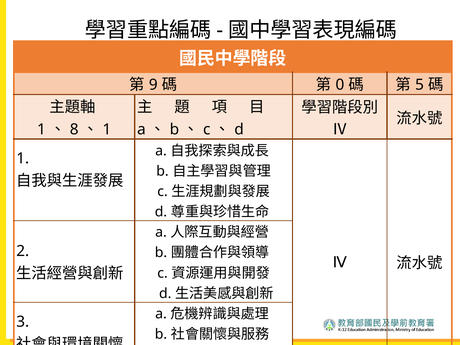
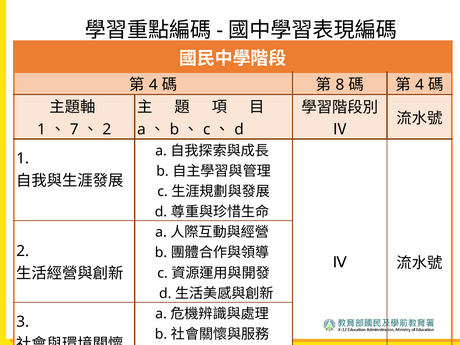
9 at (153, 85): 9 -> 4
0: 0 -> 8
5 at (420, 85): 5 -> 4
8: 8 -> 7
1 at (107, 129): 1 -> 2
